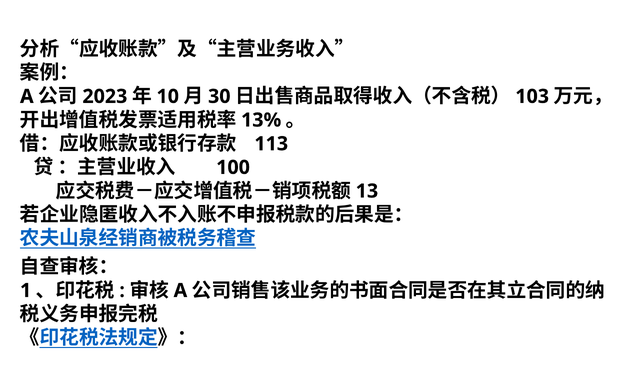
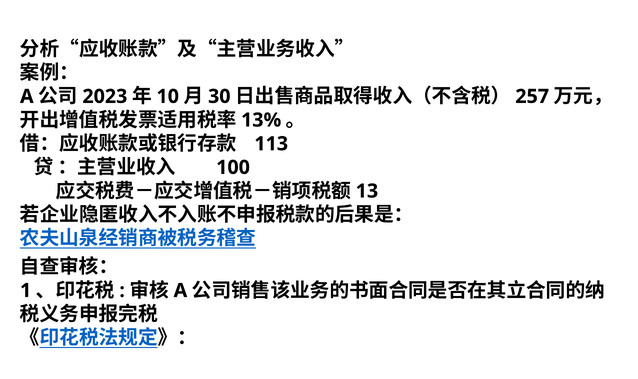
103: 103 -> 257
